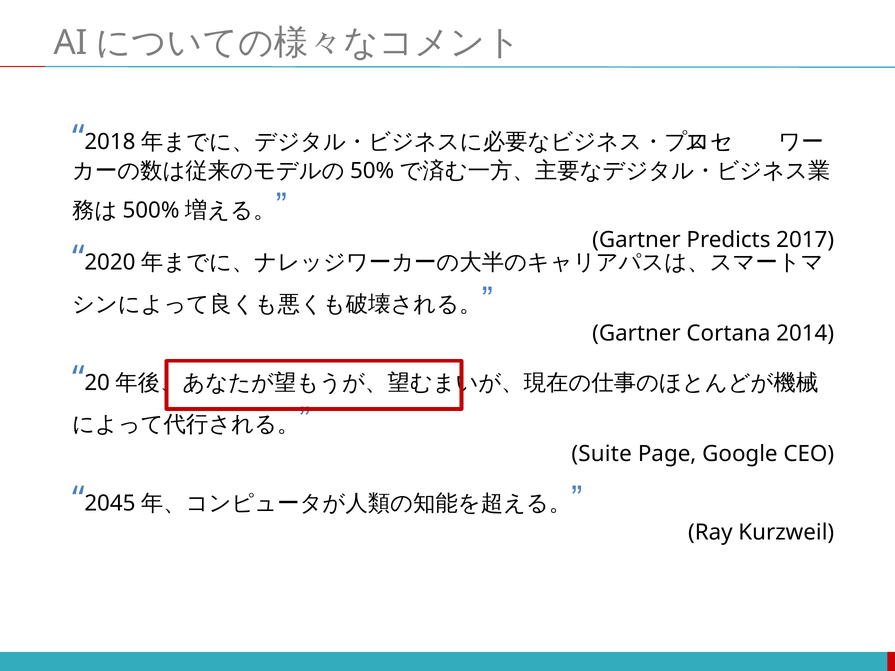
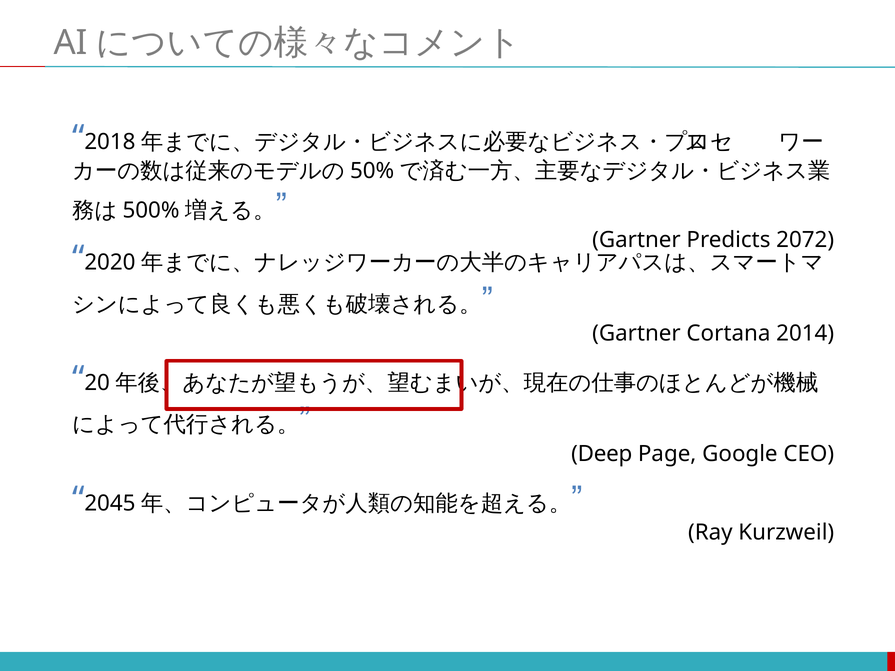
2017: 2017 -> 2072
Suite: Suite -> Deep
